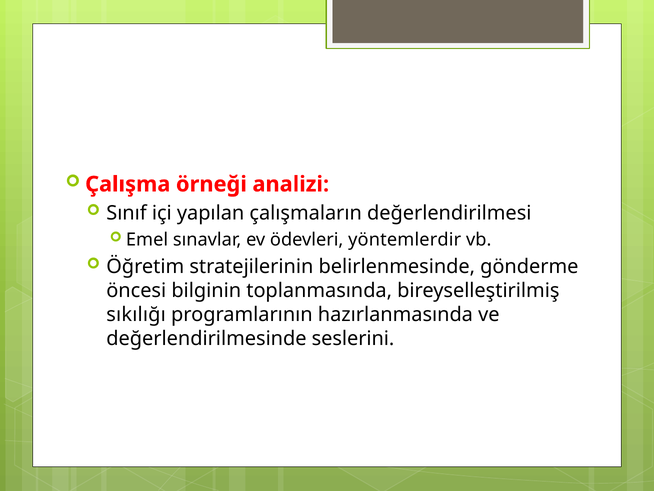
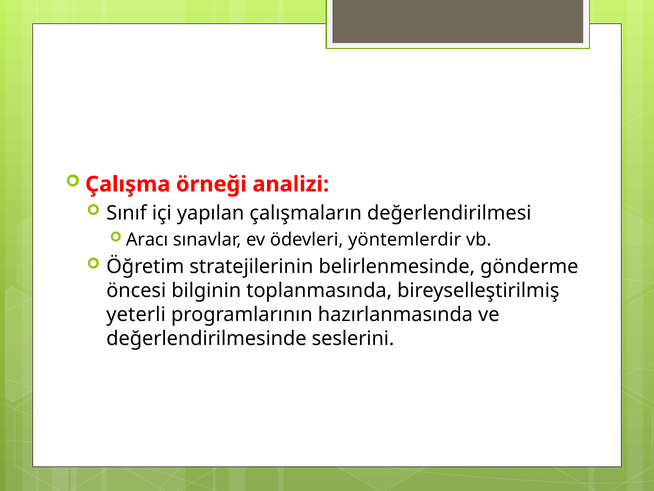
Emel: Emel -> Aracı
sıkılığı: sıkılığı -> yeterli
